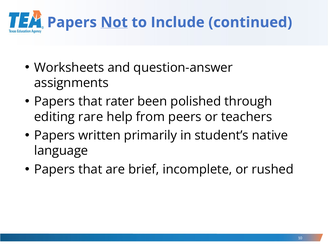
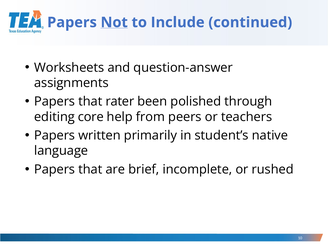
rare: rare -> core
